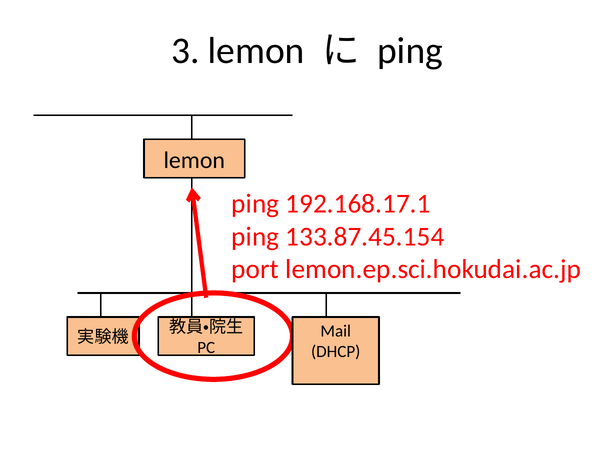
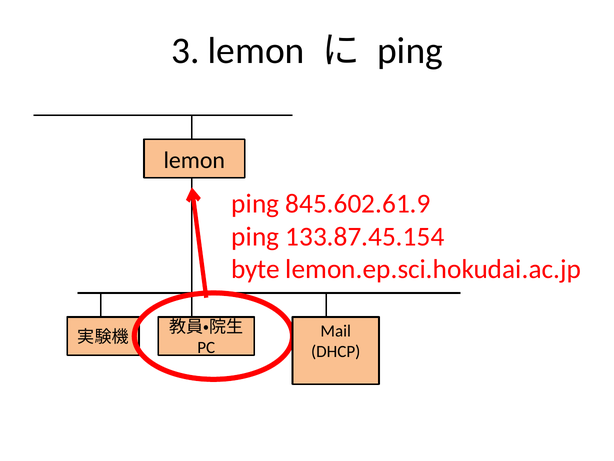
192.168.17.1: 192.168.17.1 -> 845.602.61.9
port: port -> byte
